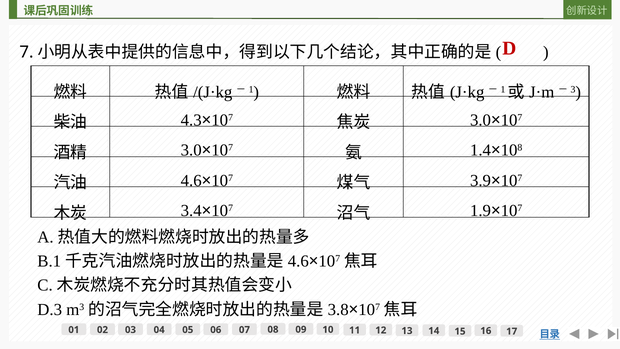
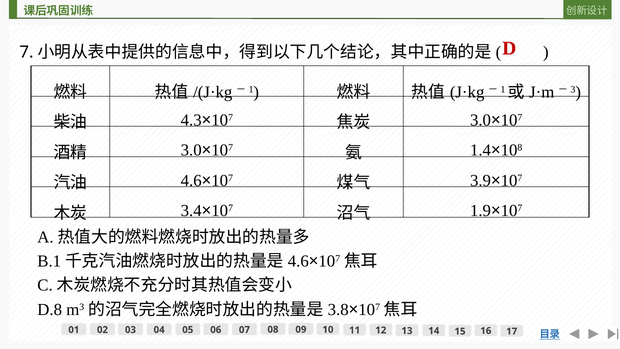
D.3: D.3 -> D.8
